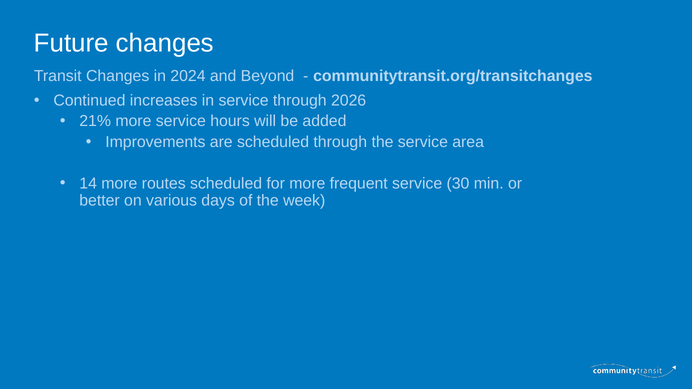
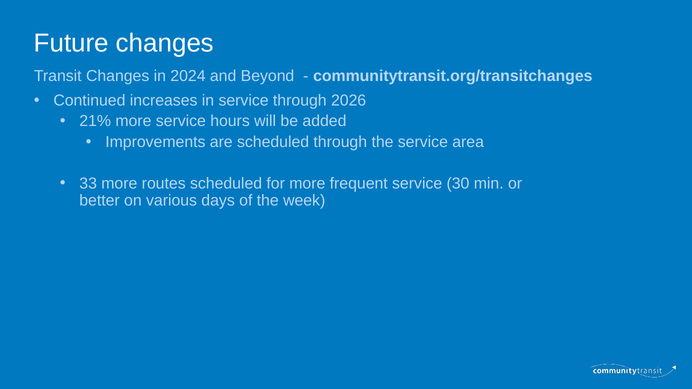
14: 14 -> 33
